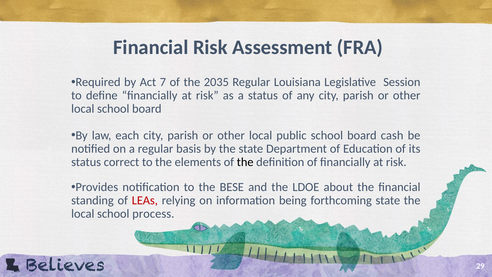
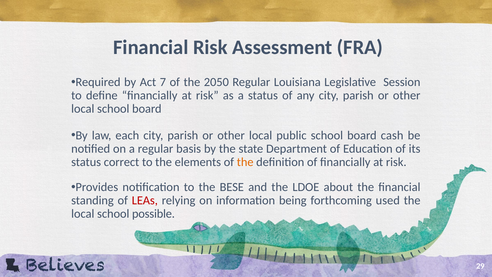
2035: 2035 -> 2050
the at (245, 162) colour: black -> orange
forthcoming state: state -> used
process: process -> possible
